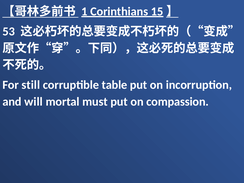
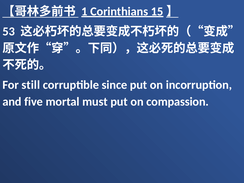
table: table -> since
will: will -> five
